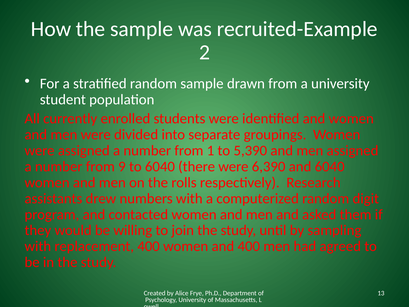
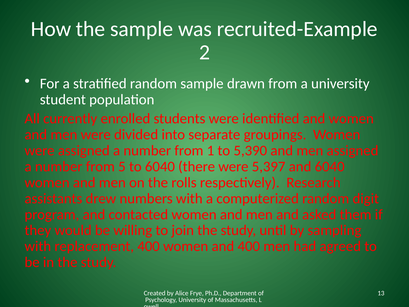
9: 9 -> 5
6,390: 6,390 -> 5,397
